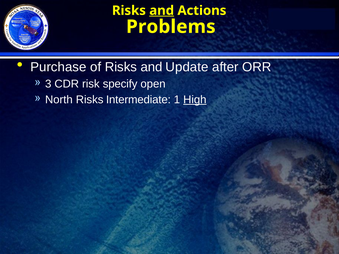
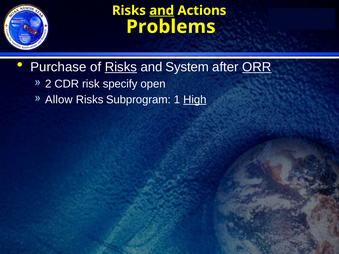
Risks at (121, 67) underline: none -> present
Update: Update -> System
ORR underline: none -> present
3: 3 -> 2
North: North -> Allow
Intermediate: Intermediate -> Subprogram
